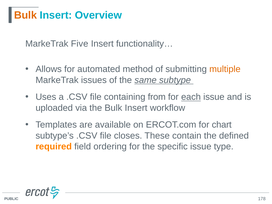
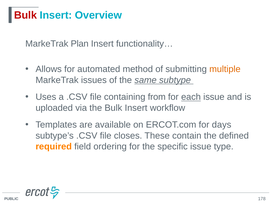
Bulk at (25, 15) colour: orange -> red
Five: Five -> Plan
chart: chart -> days
